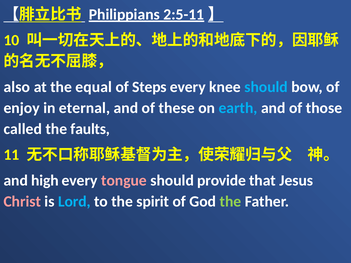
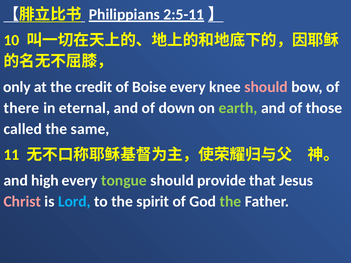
also: also -> only
equal: equal -> credit
Steps: Steps -> Boise
should at (266, 87) colour: light blue -> pink
enjoy: enjoy -> there
these: these -> down
earth colour: light blue -> light green
faults: faults -> same
tongue colour: pink -> light green
